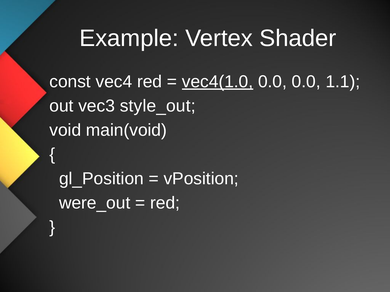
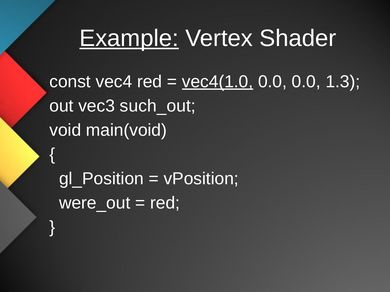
Example underline: none -> present
1.1: 1.1 -> 1.3
style_out: style_out -> such_out
